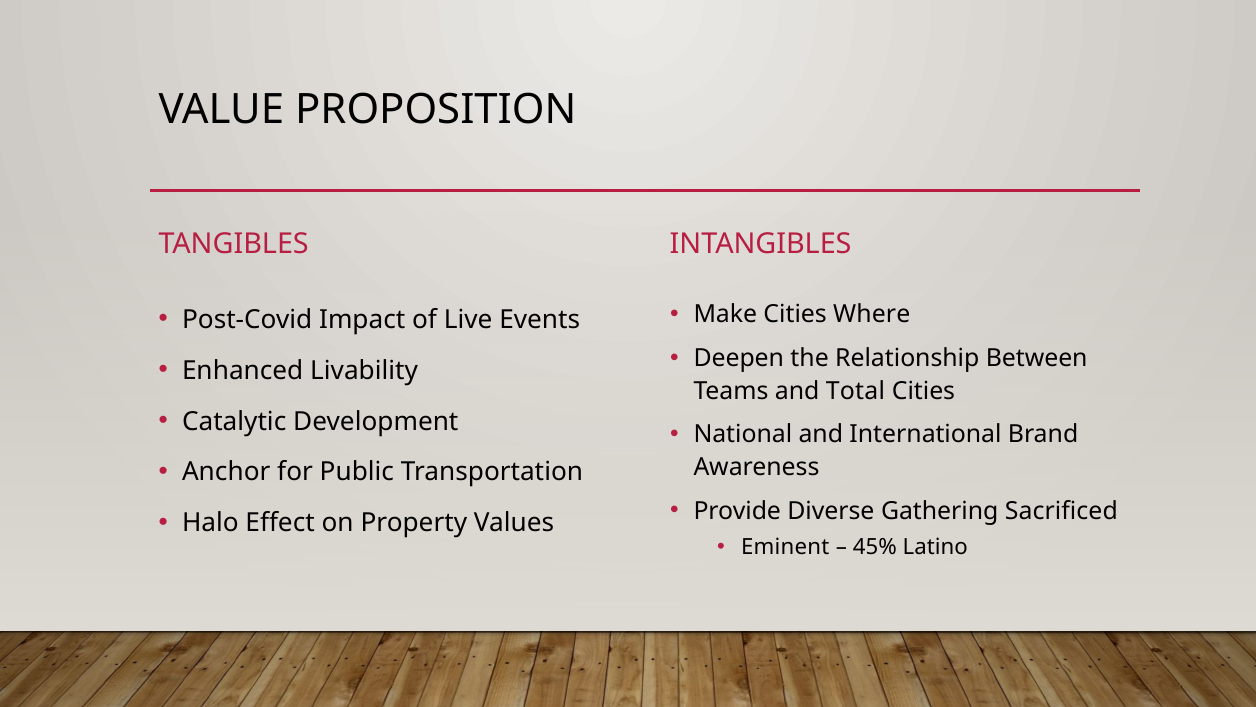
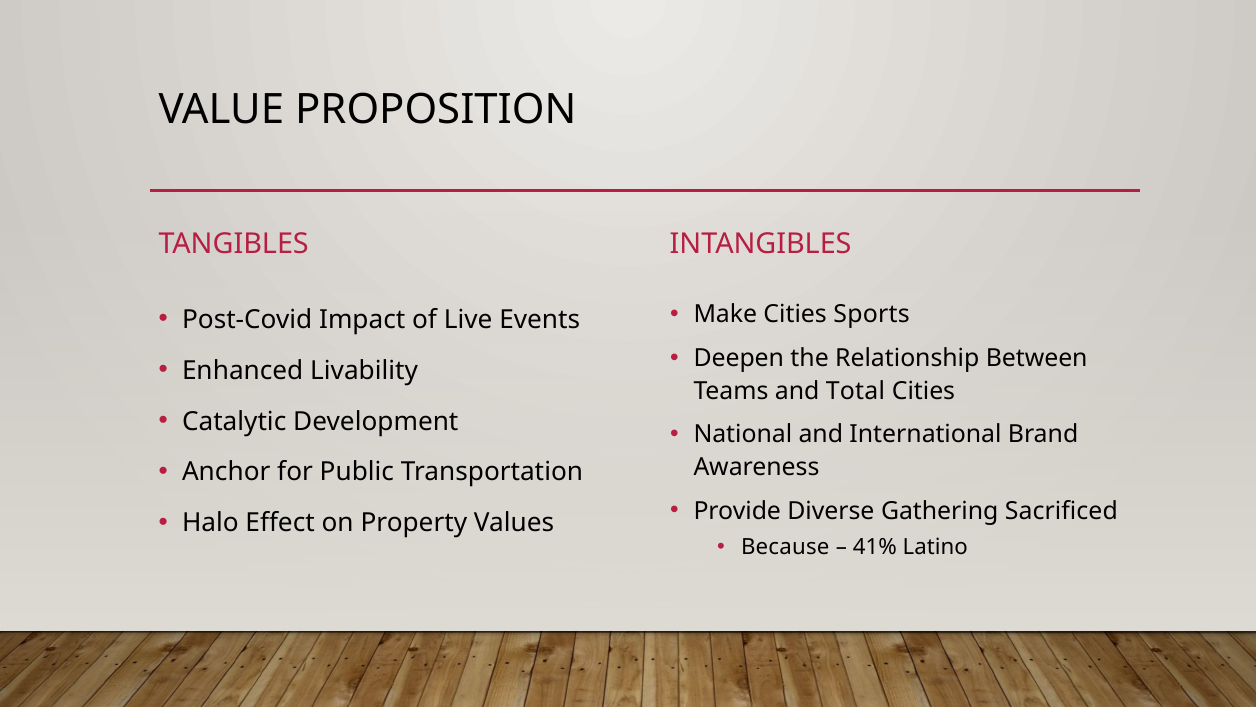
Where: Where -> Sports
Eminent: Eminent -> Because
45%: 45% -> 41%
